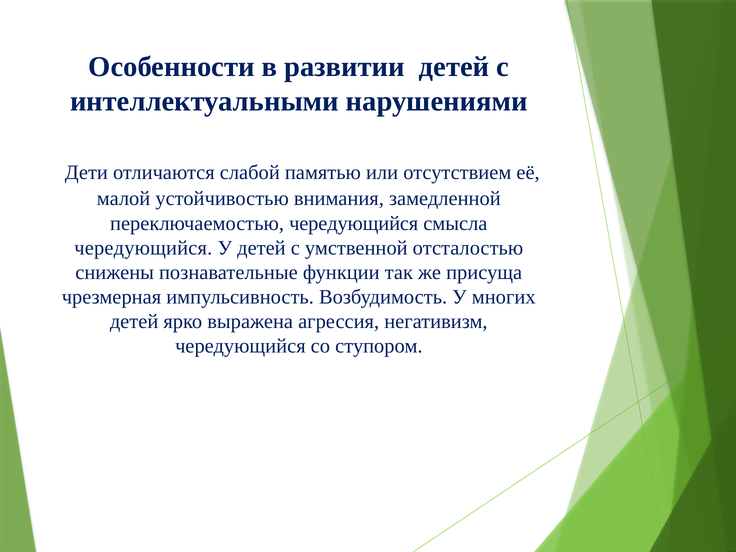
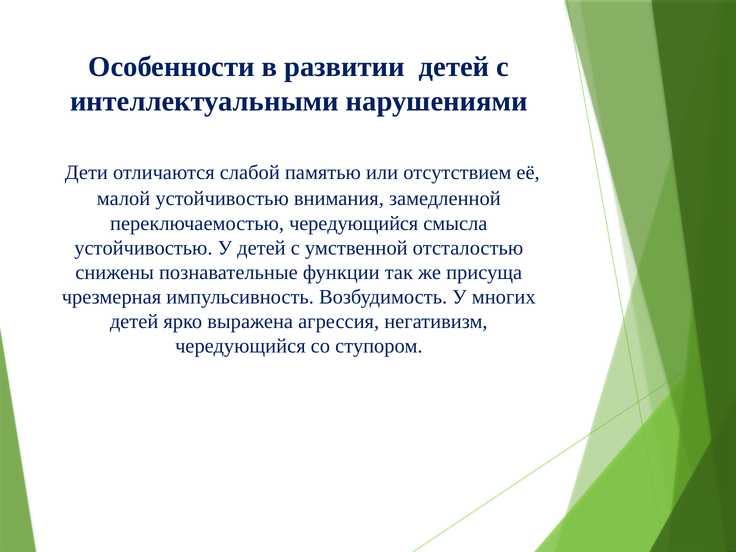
чередующийся at (143, 248): чередующийся -> устойчивостью
